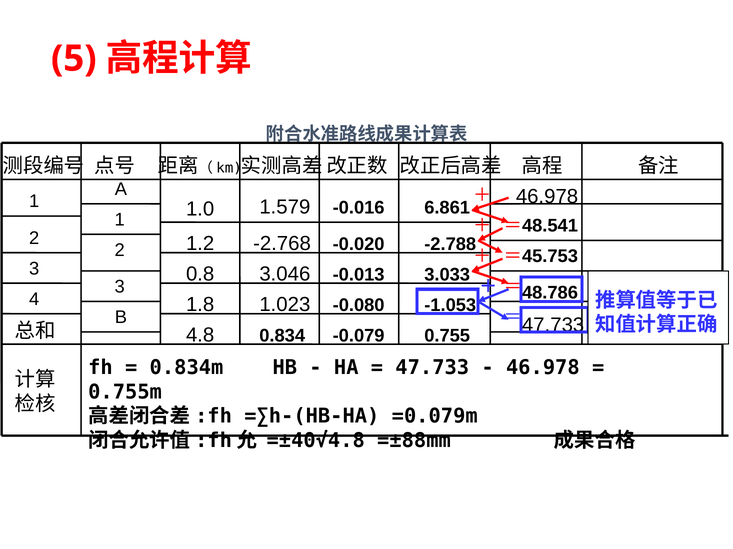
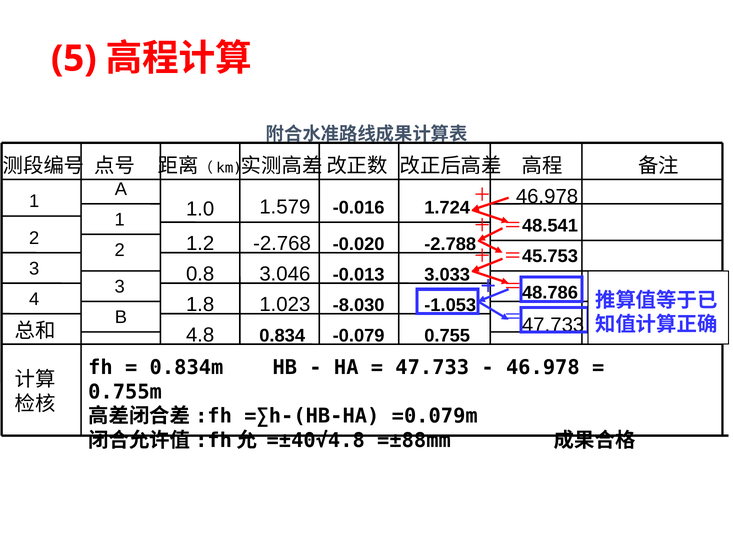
6.861: 6.861 -> 1.724
-0.080: -0.080 -> -8.030
